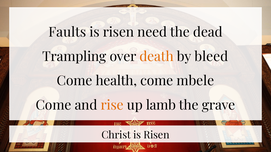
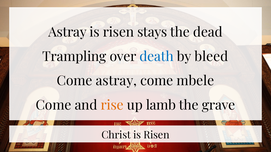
Faults at (67, 32): Faults -> Astray
need: need -> stays
death colour: orange -> blue
Come health: health -> astray
